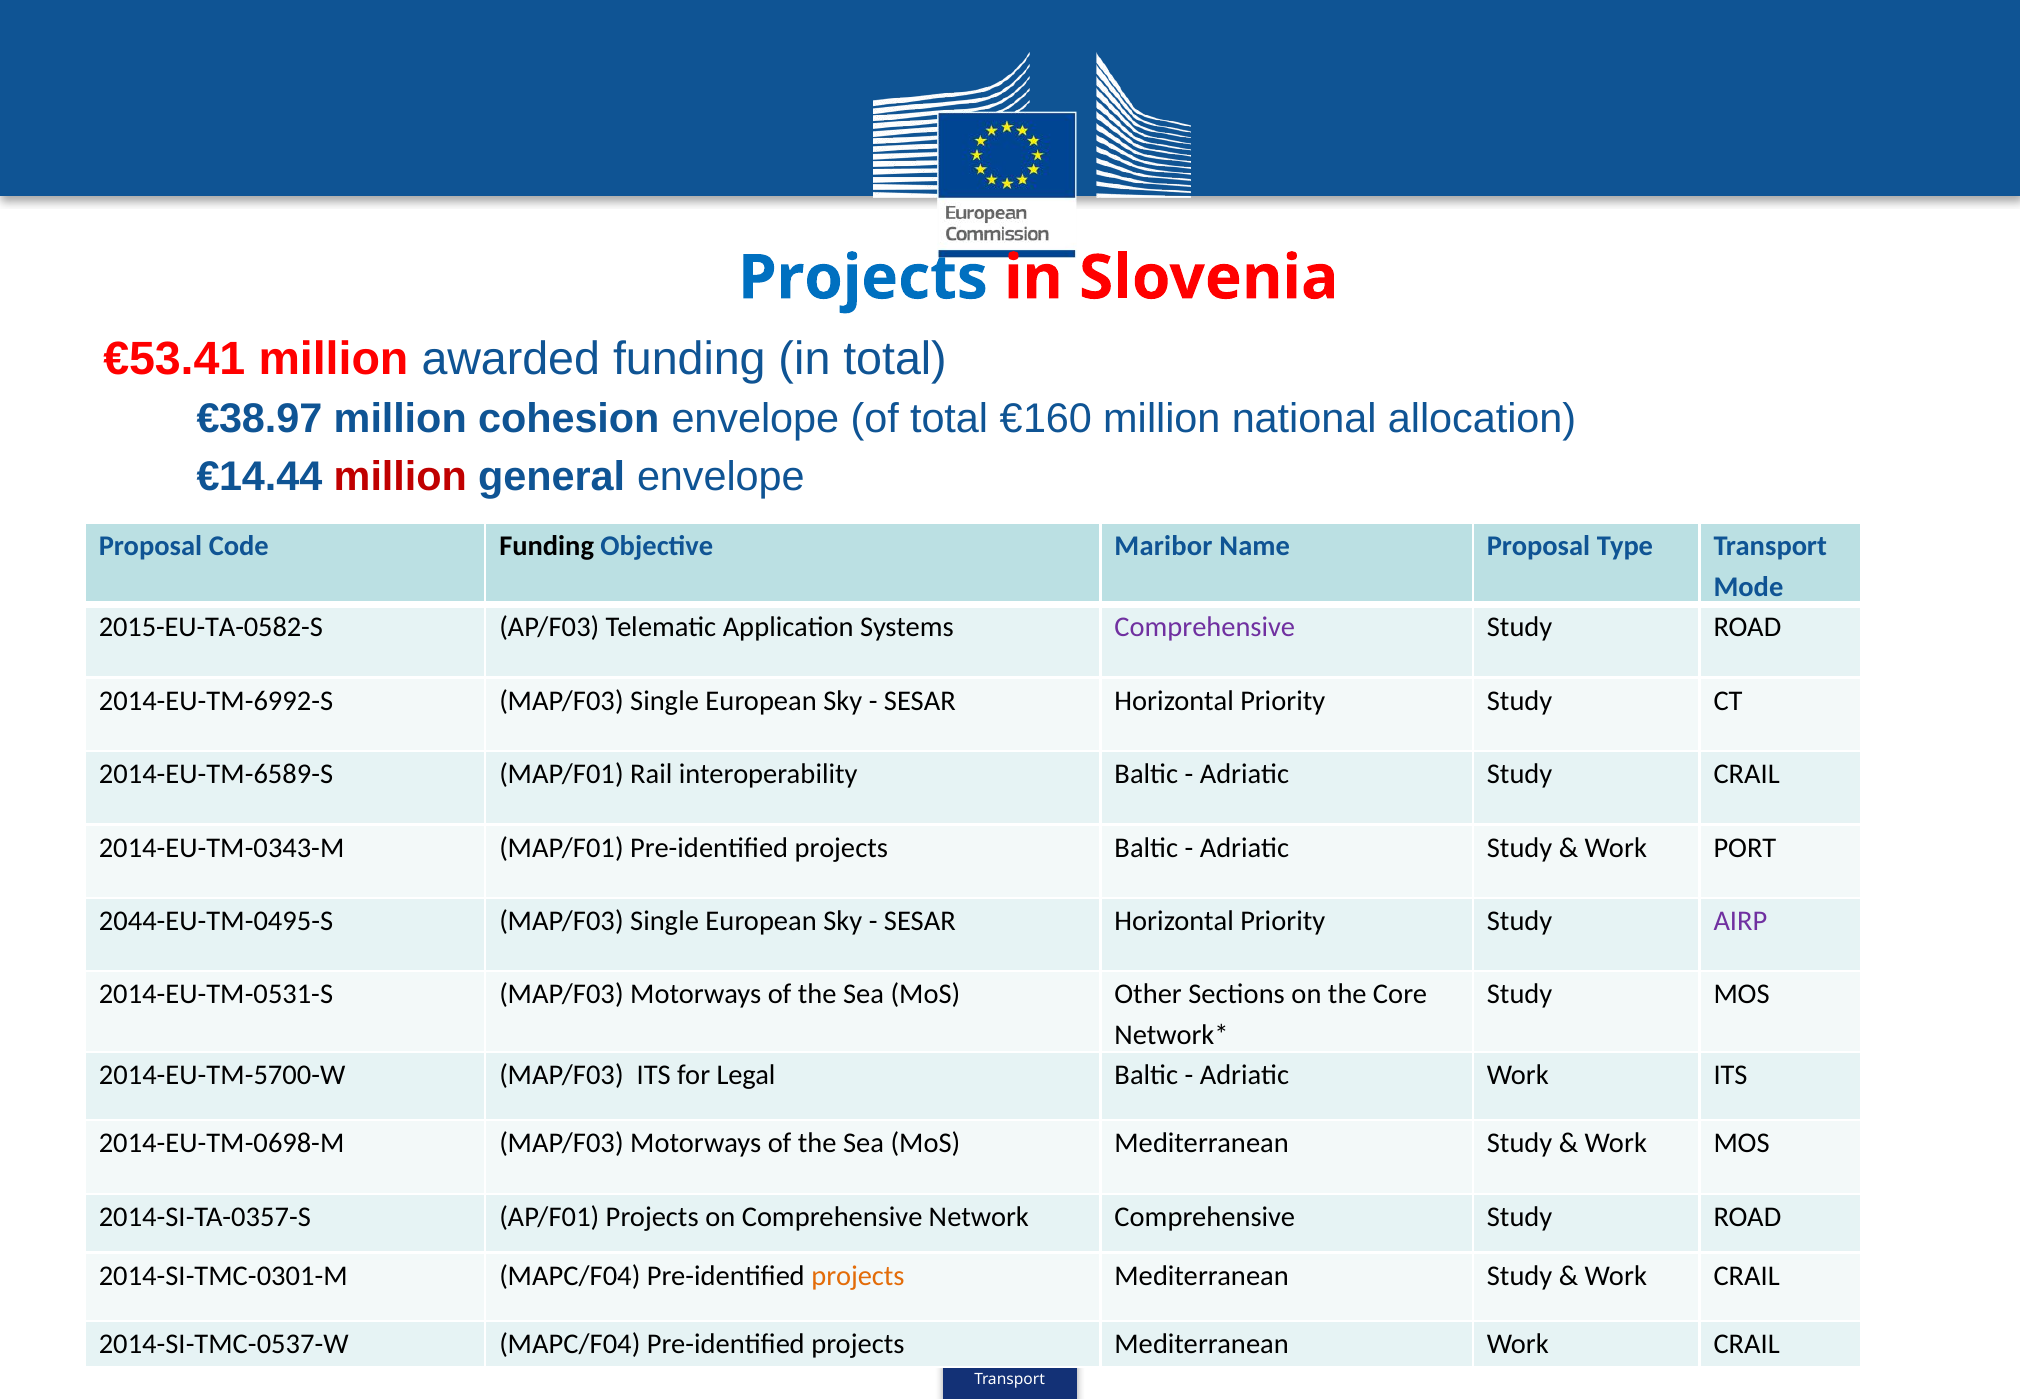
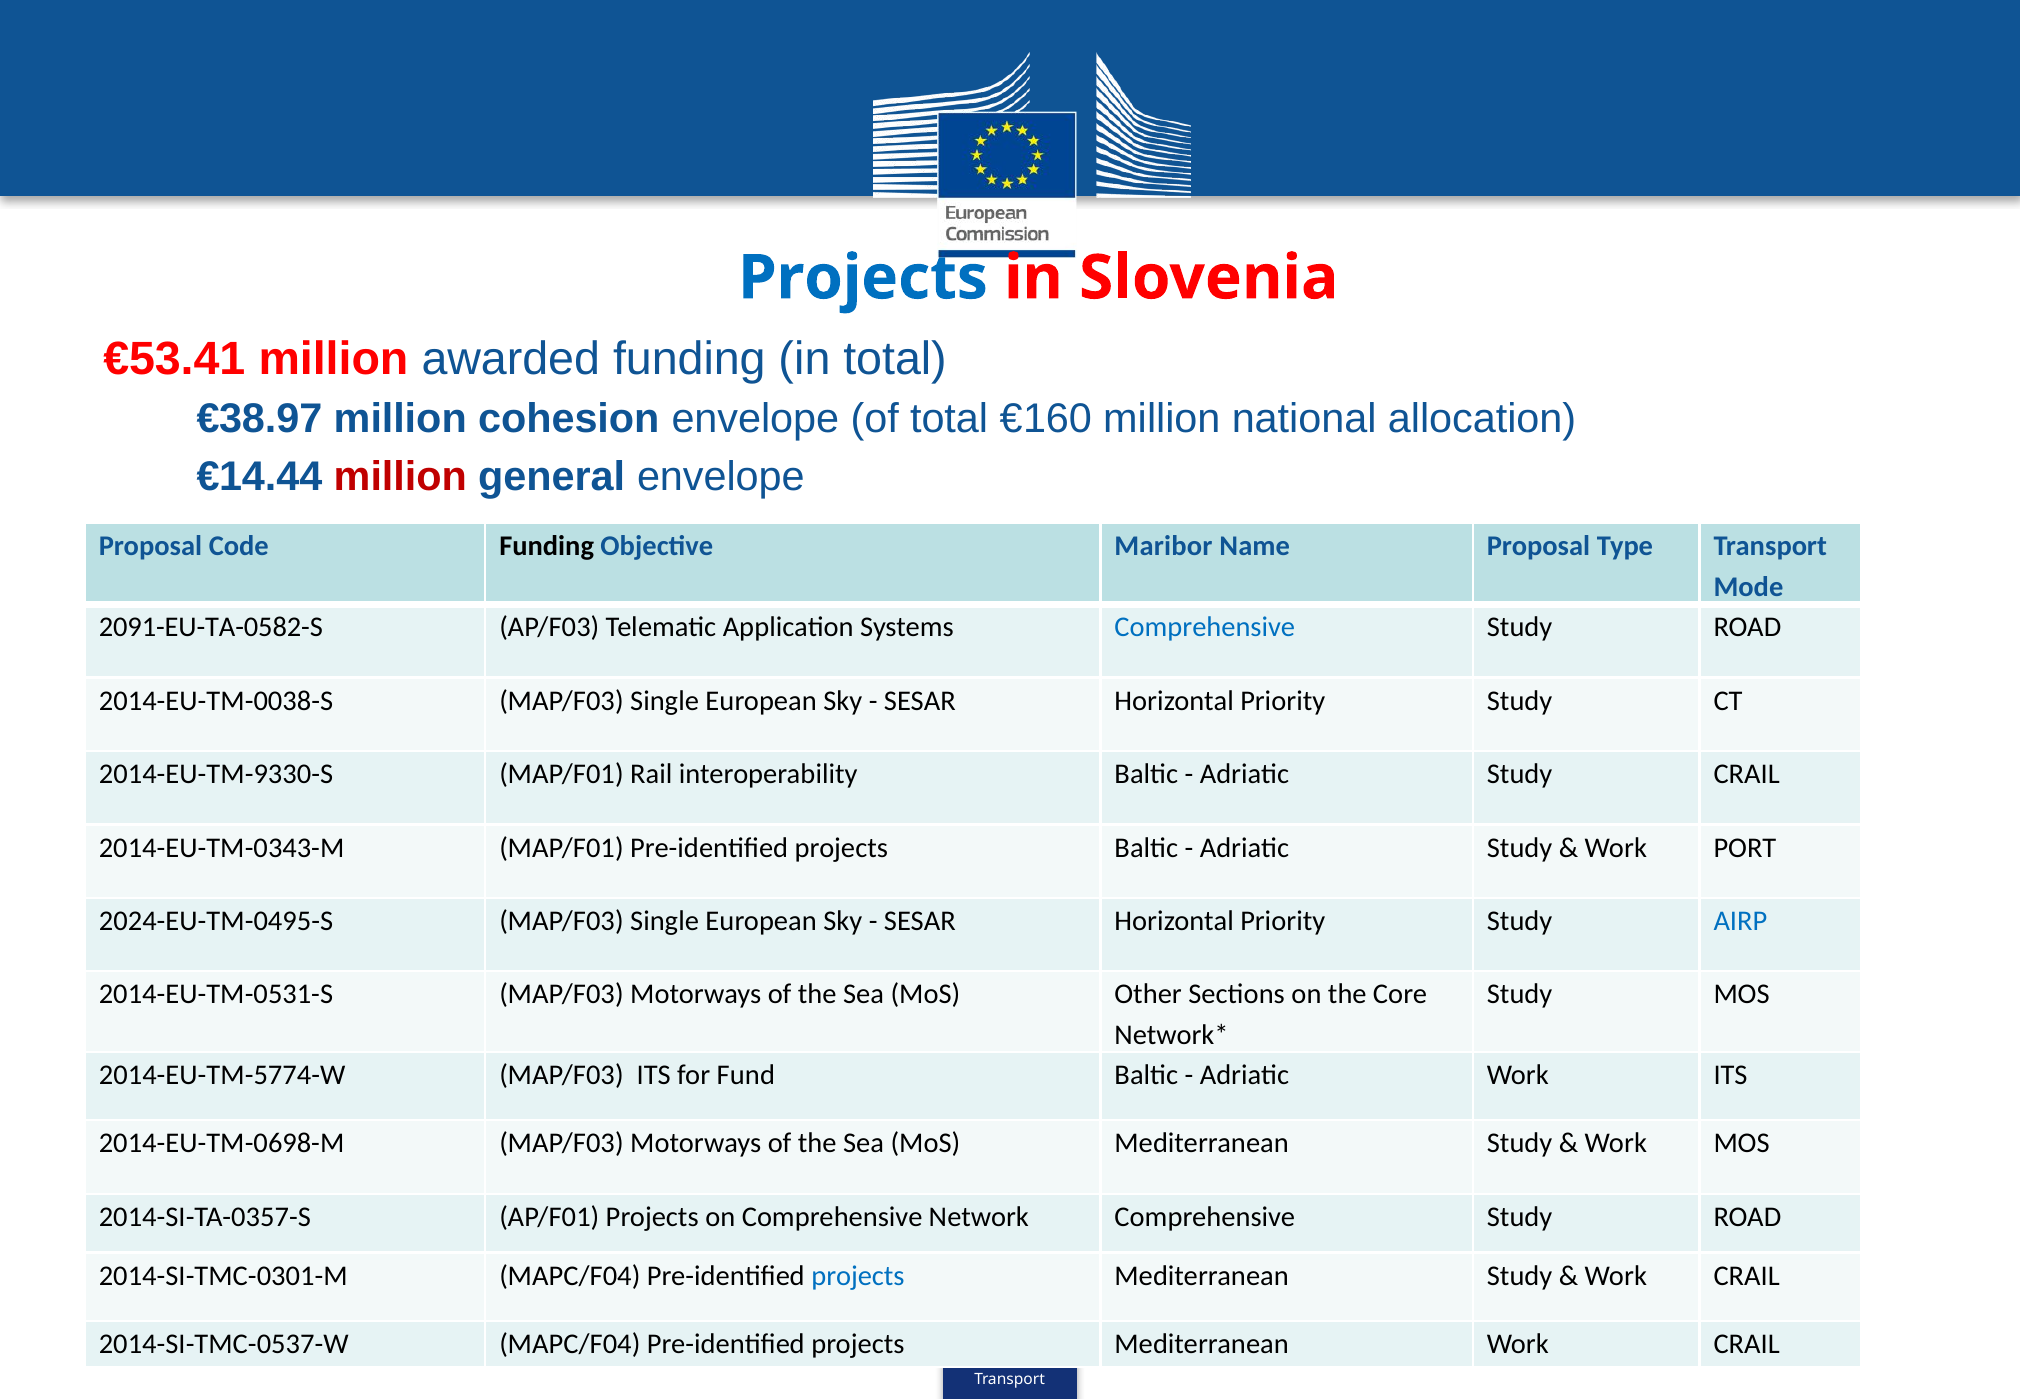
2015-EU-TA-0582-S: 2015-EU-TA-0582-S -> 2091-EU-TA-0582-S
Comprehensive at (1205, 627) colour: purple -> blue
2014-EU-TM-6992-S: 2014-EU-TM-6992-S -> 2014-EU-TM-0038-S
2014-EU-TM-6589-S: 2014-EU-TM-6589-S -> 2014-EU-TM-9330-S
2044-EU-TM-0495-S: 2044-EU-TM-0495-S -> 2024-EU-TM-0495-S
AIRP colour: purple -> blue
2014-EU-TM-5700-W: 2014-EU-TM-5700-W -> 2014-EU-TM-5774-W
Legal: Legal -> Fund
projects at (858, 1275) colour: orange -> blue
